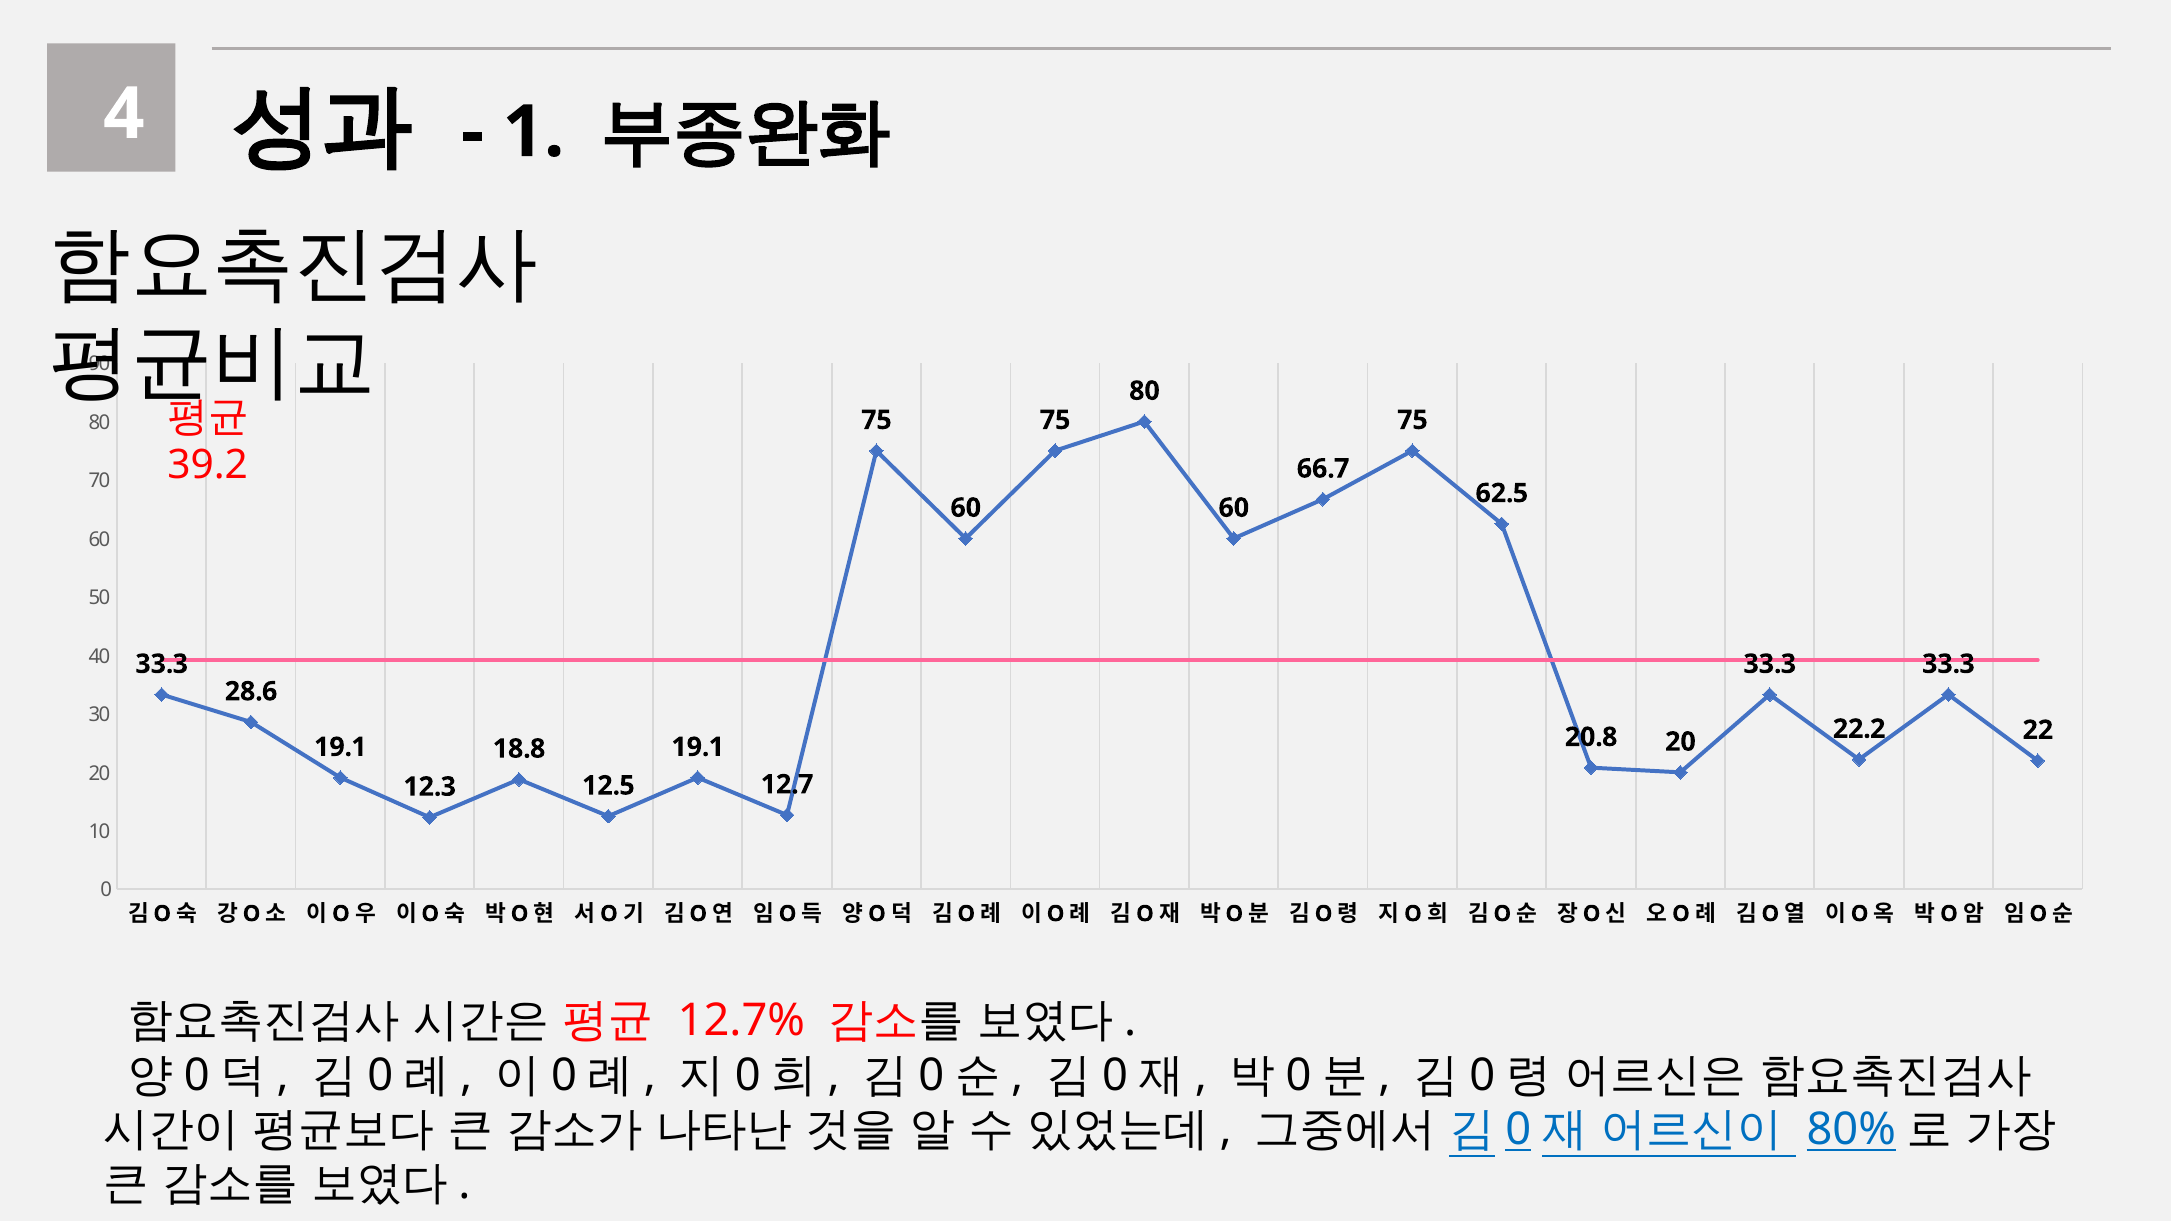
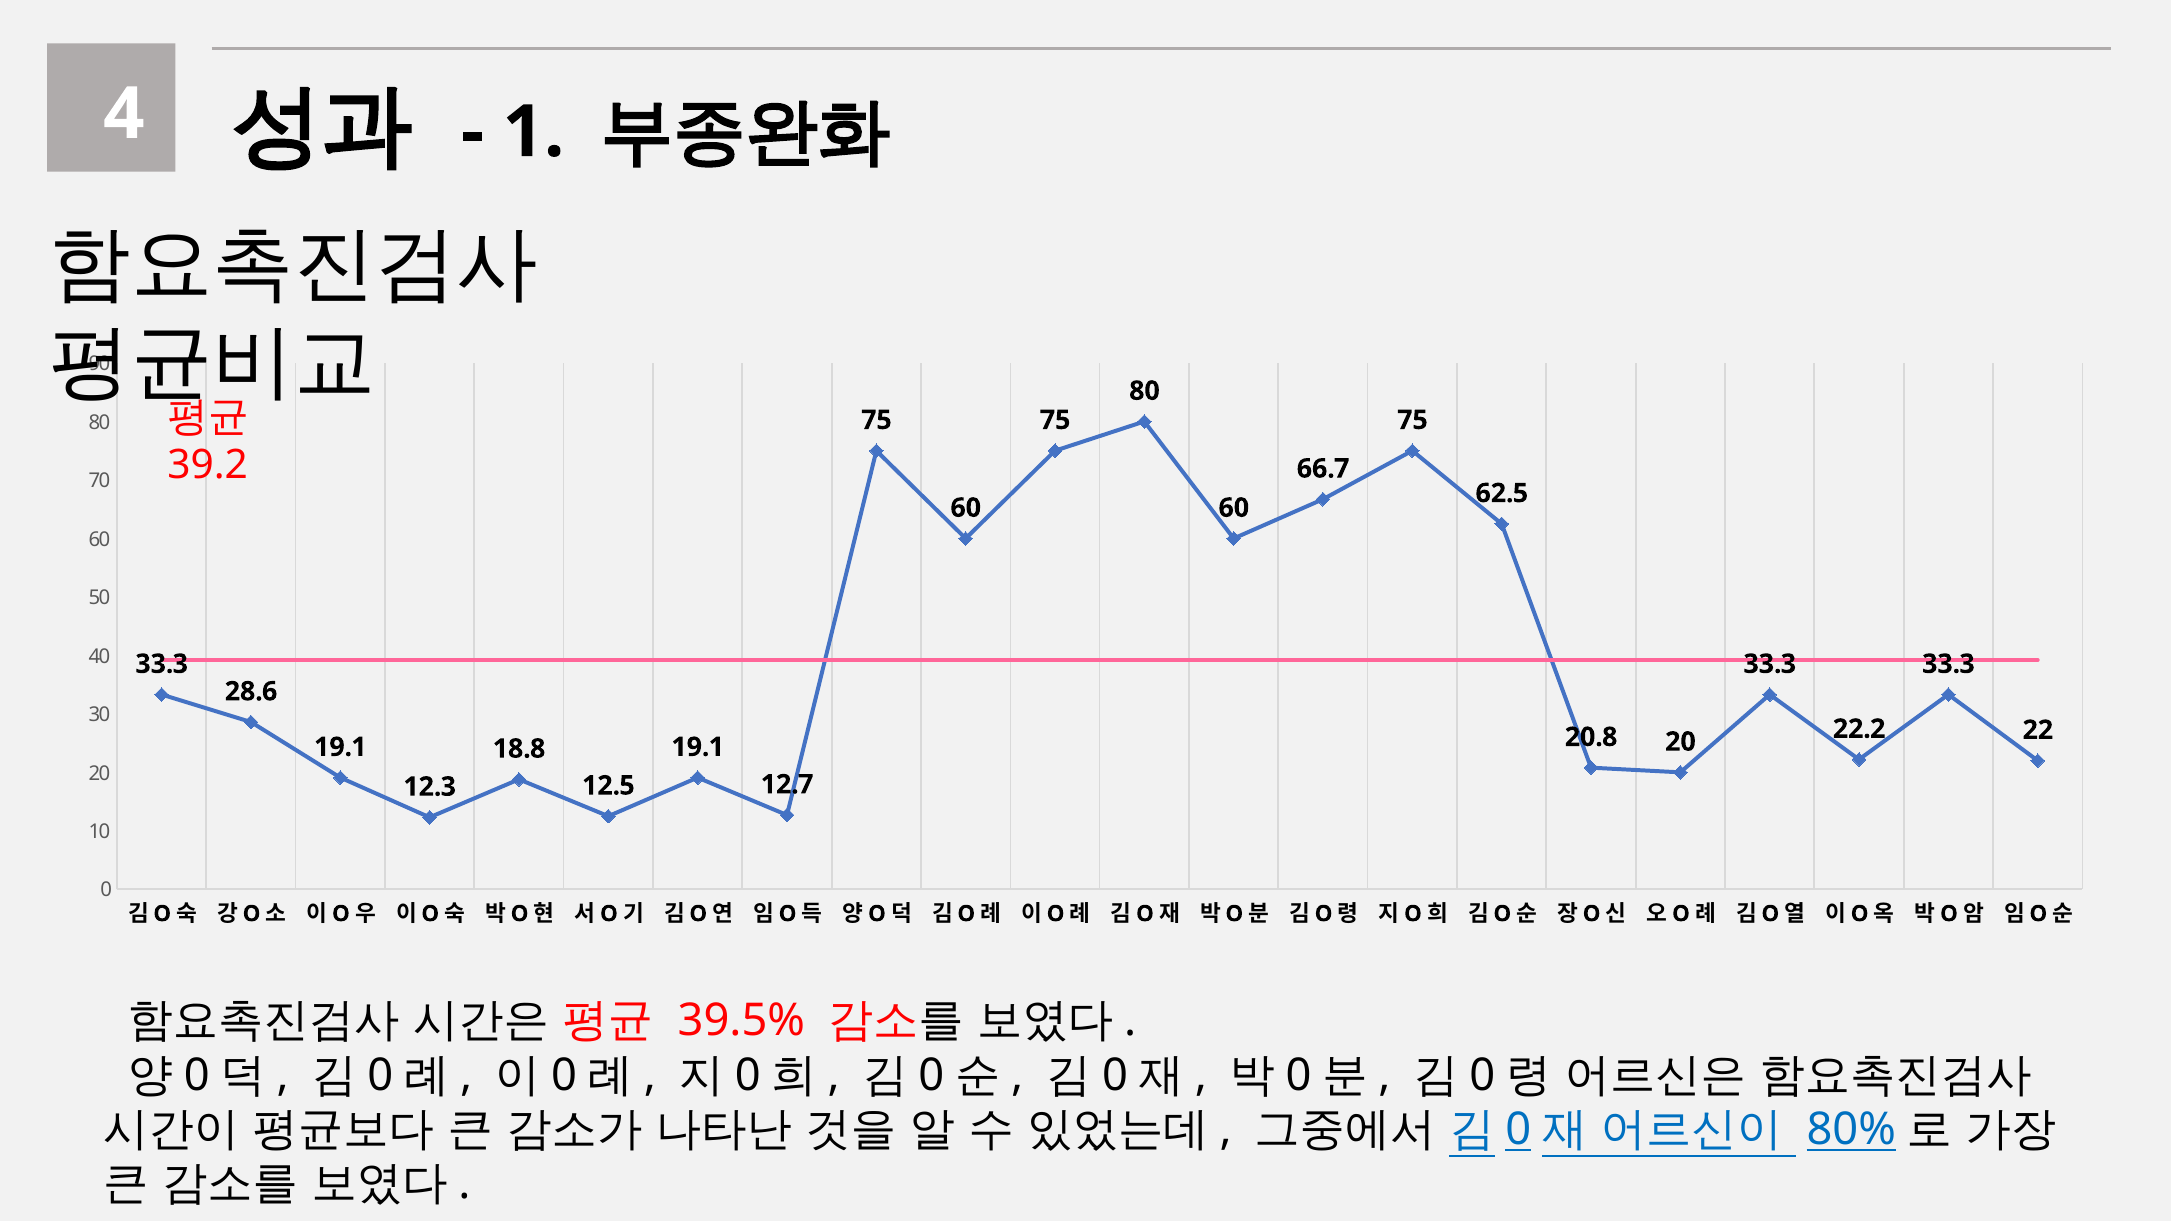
12.7%: 12.7% -> 39.5%
